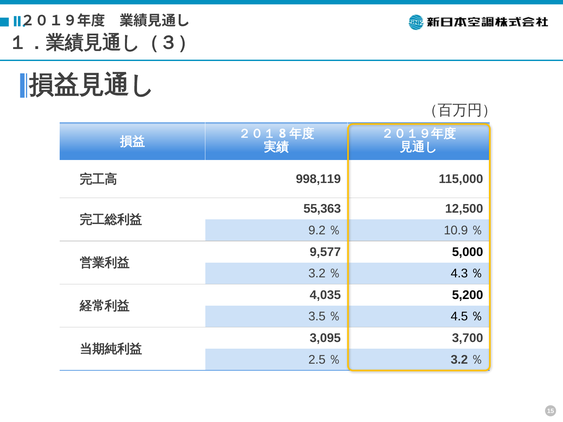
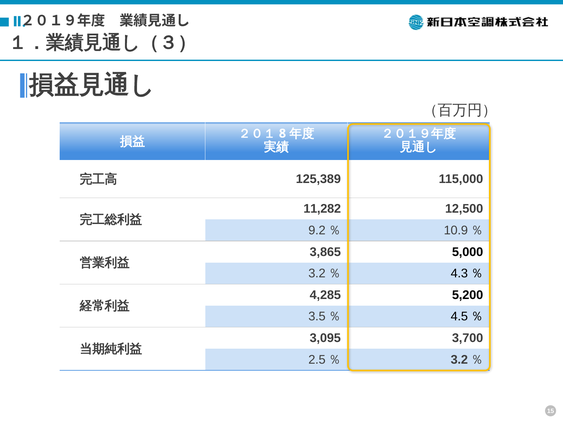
998,119: 998,119 -> 125,389
55,363: 55,363 -> 11,282
9,577: 9,577 -> 3,865
4,035: 4,035 -> 4,285
